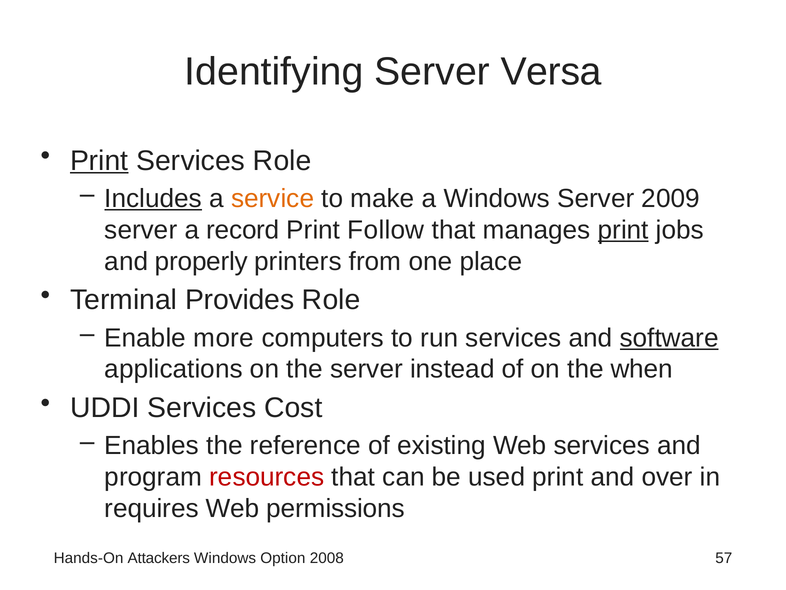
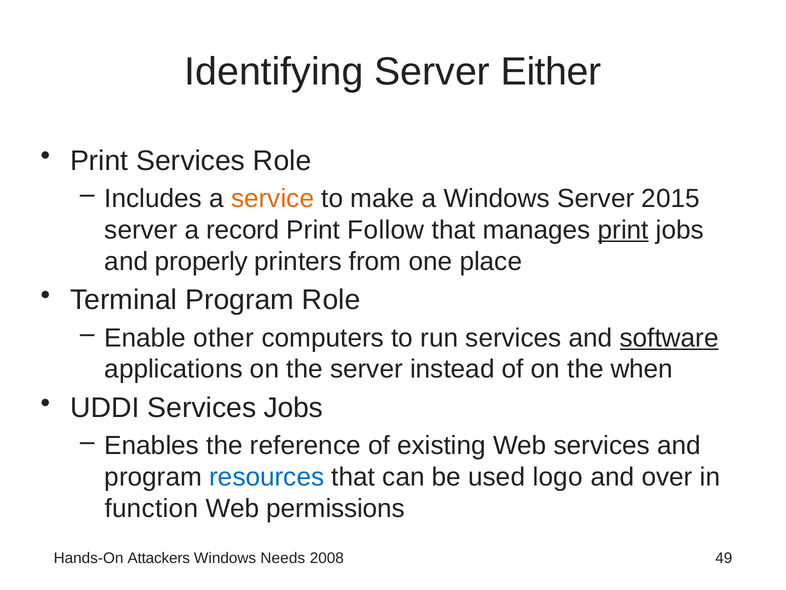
Versa: Versa -> Either
Print at (99, 160) underline: present -> none
Includes underline: present -> none
2009: 2009 -> 2015
Terminal Provides: Provides -> Program
more: more -> other
Services Cost: Cost -> Jobs
resources colour: red -> blue
used print: print -> logo
requires: requires -> function
Option: Option -> Needs
57: 57 -> 49
